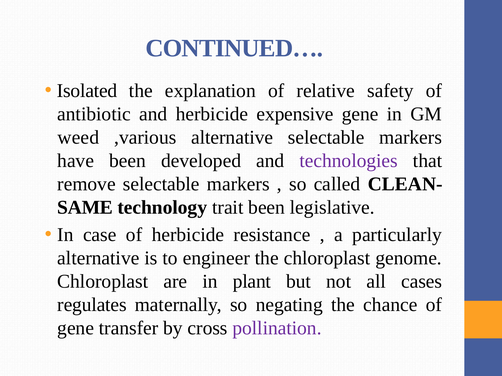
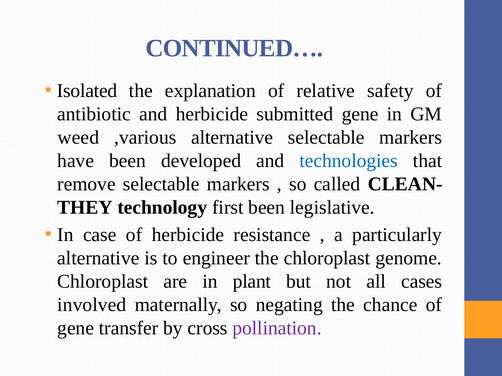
expensive: expensive -> submitted
technologies colour: purple -> blue
SAME: SAME -> THEY
trait: trait -> first
regulates: regulates -> involved
